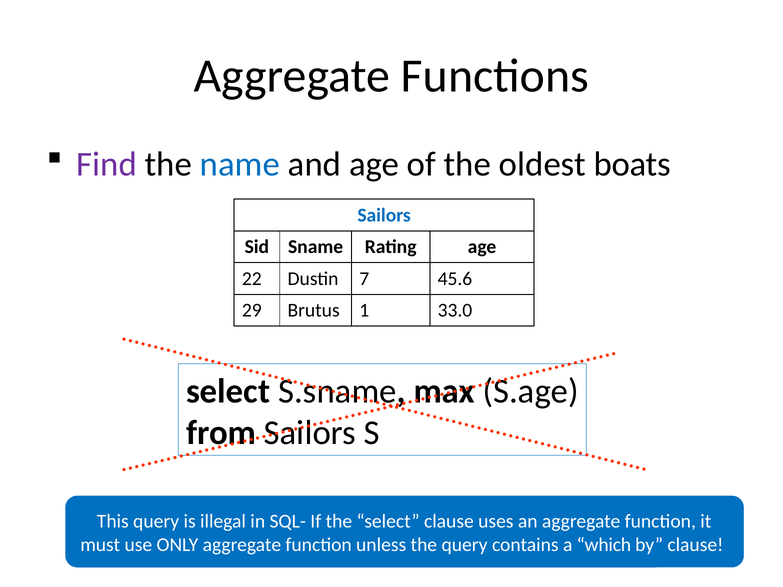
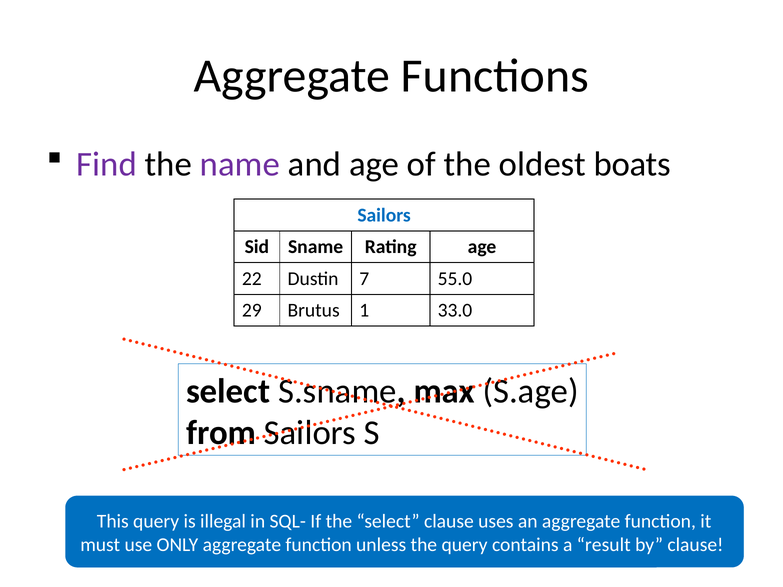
name colour: blue -> purple
45.6: 45.6 -> 55.0
which: which -> result
